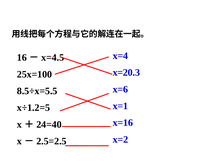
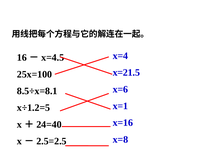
x=20.3: x=20.3 -> x=21.5
8.5÷x=5.5: 8.5÷x=5.5 -> 8.5÷x=8.1
x=2: x=2 -> x=8
